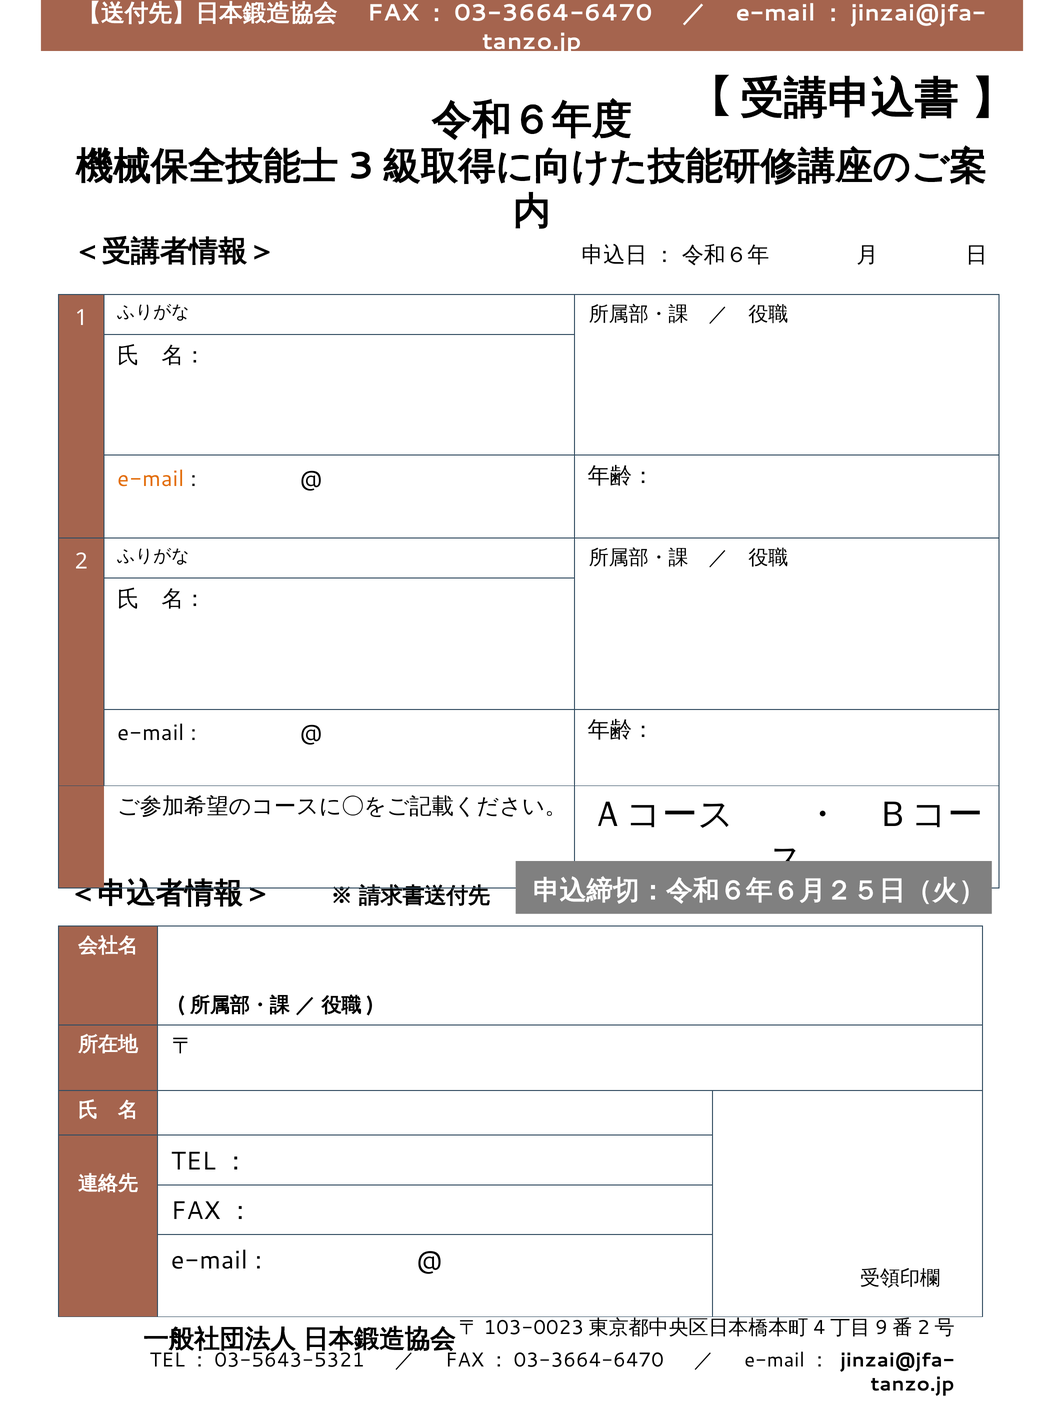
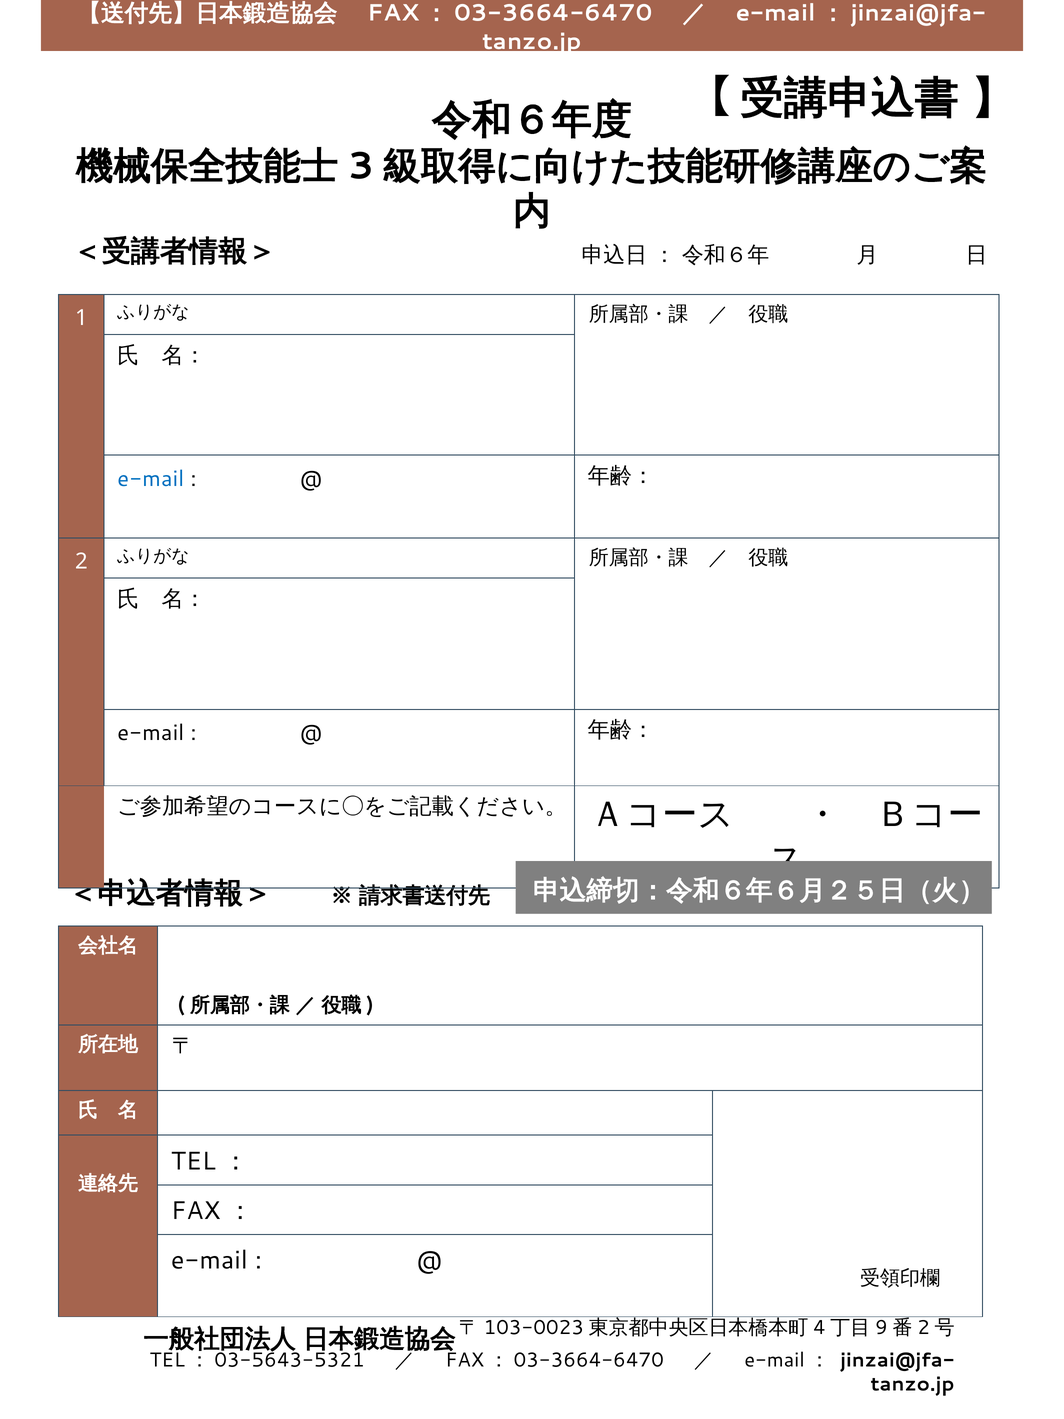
e-mail at (151, 479) colour: orange -> blue
